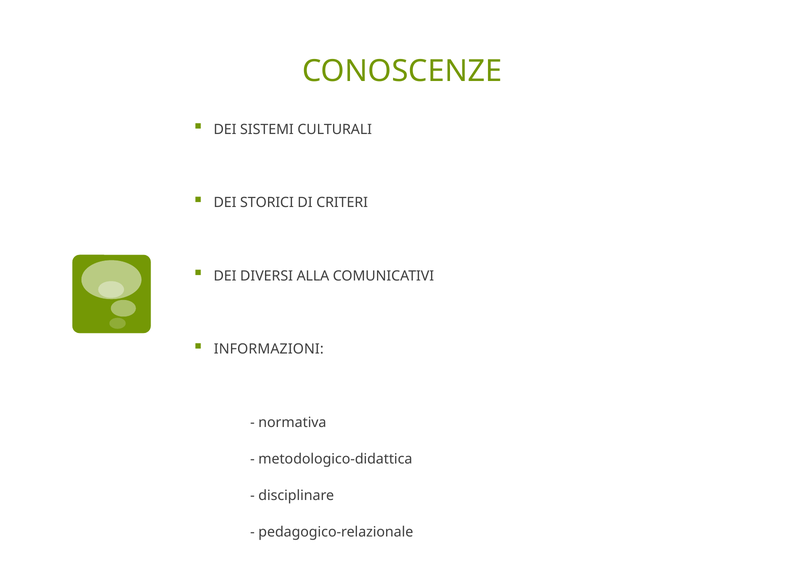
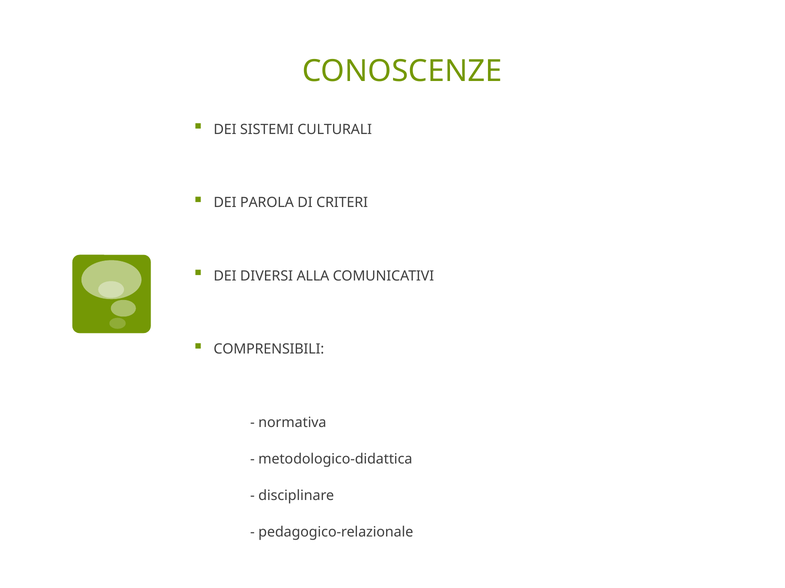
STORICI: STORICI -> PAROLA
INFORMAZIONI: INFORMAZIONI -> COMPRENSIBILI
